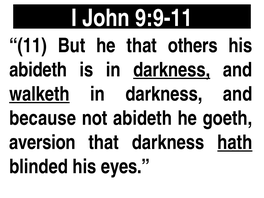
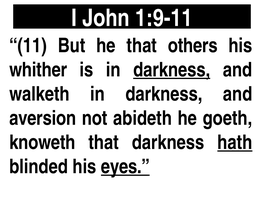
9:9-11: 9:9-11 -> 1:9-11
abideth at (38, 70): abideth -> whither
walketh underline: present -> none
because: because -> aversion
aversion: aversion -> knoweth
eyes underline: none -> present
